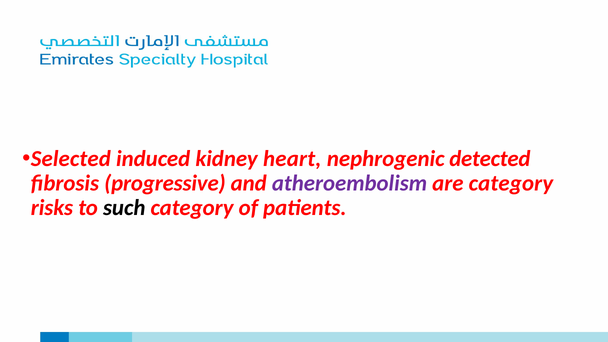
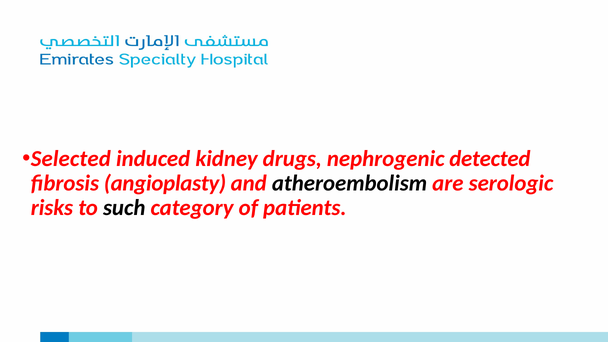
heart: heart -> drugs
progressive: progressive -> angioplasty
atheroembolism colour: purple -> black
are category: category -> serologic
